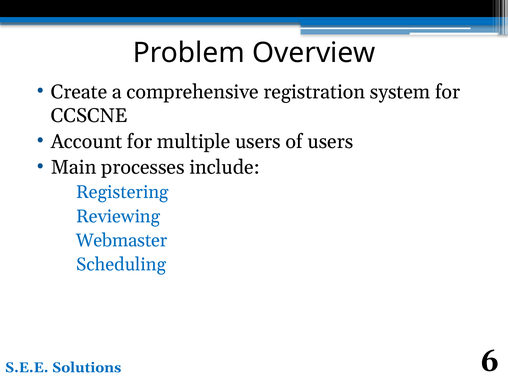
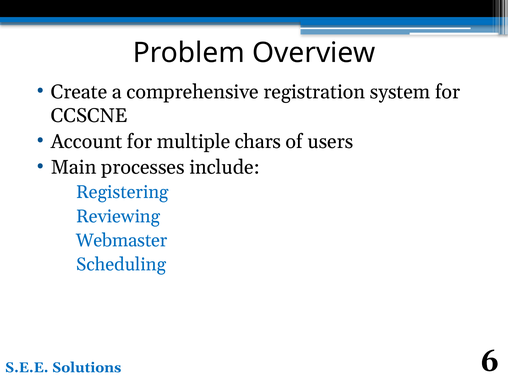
multiple users: users -> chars
